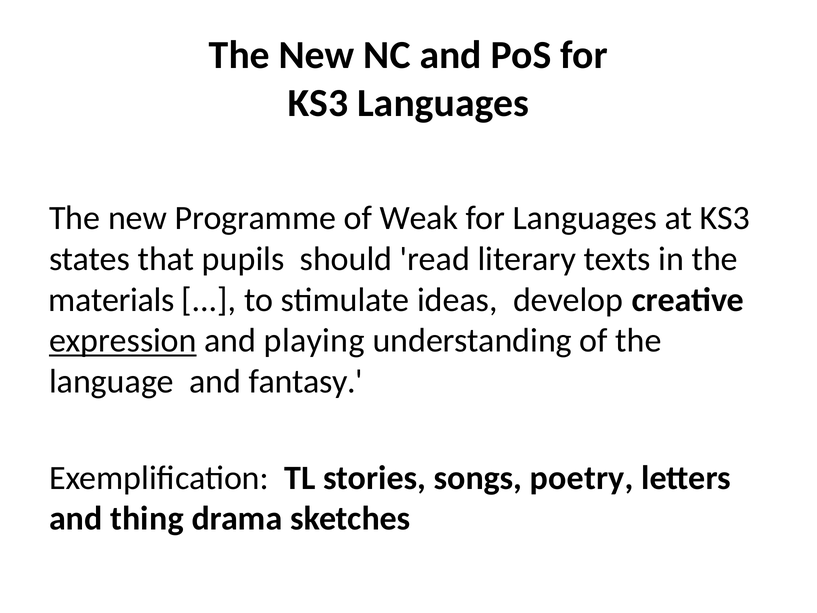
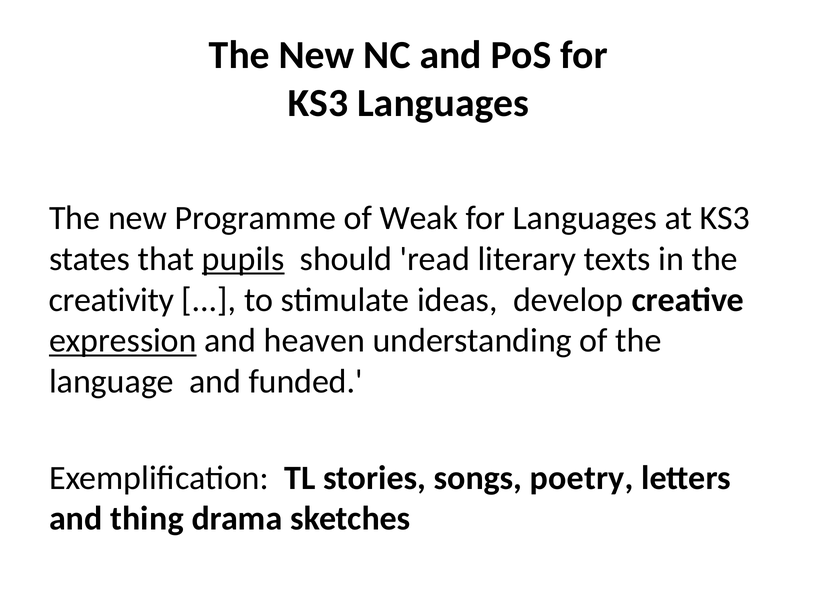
pupils underline: none -> present
materials: materials -> creativity
playing: playing -> heaven
fantasy: fantasy -> funded
